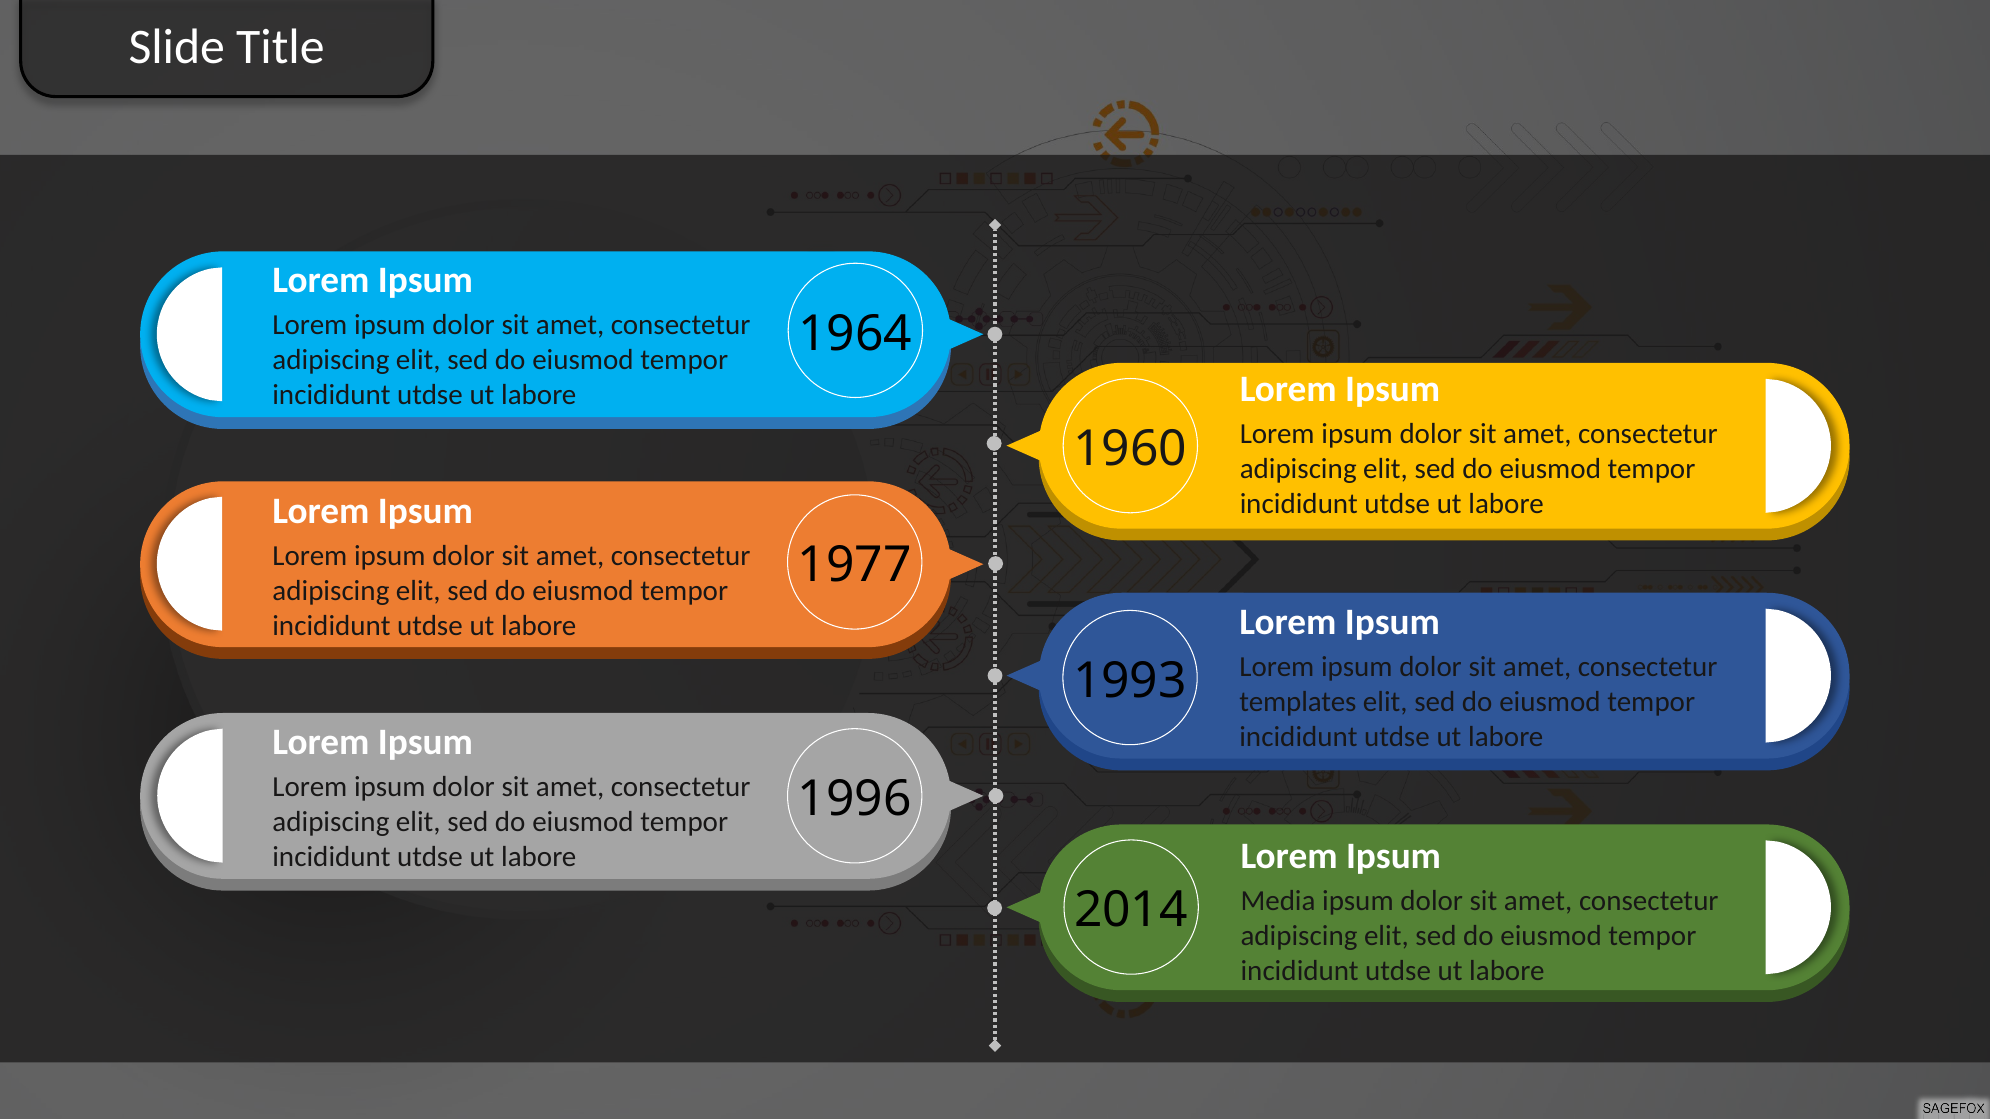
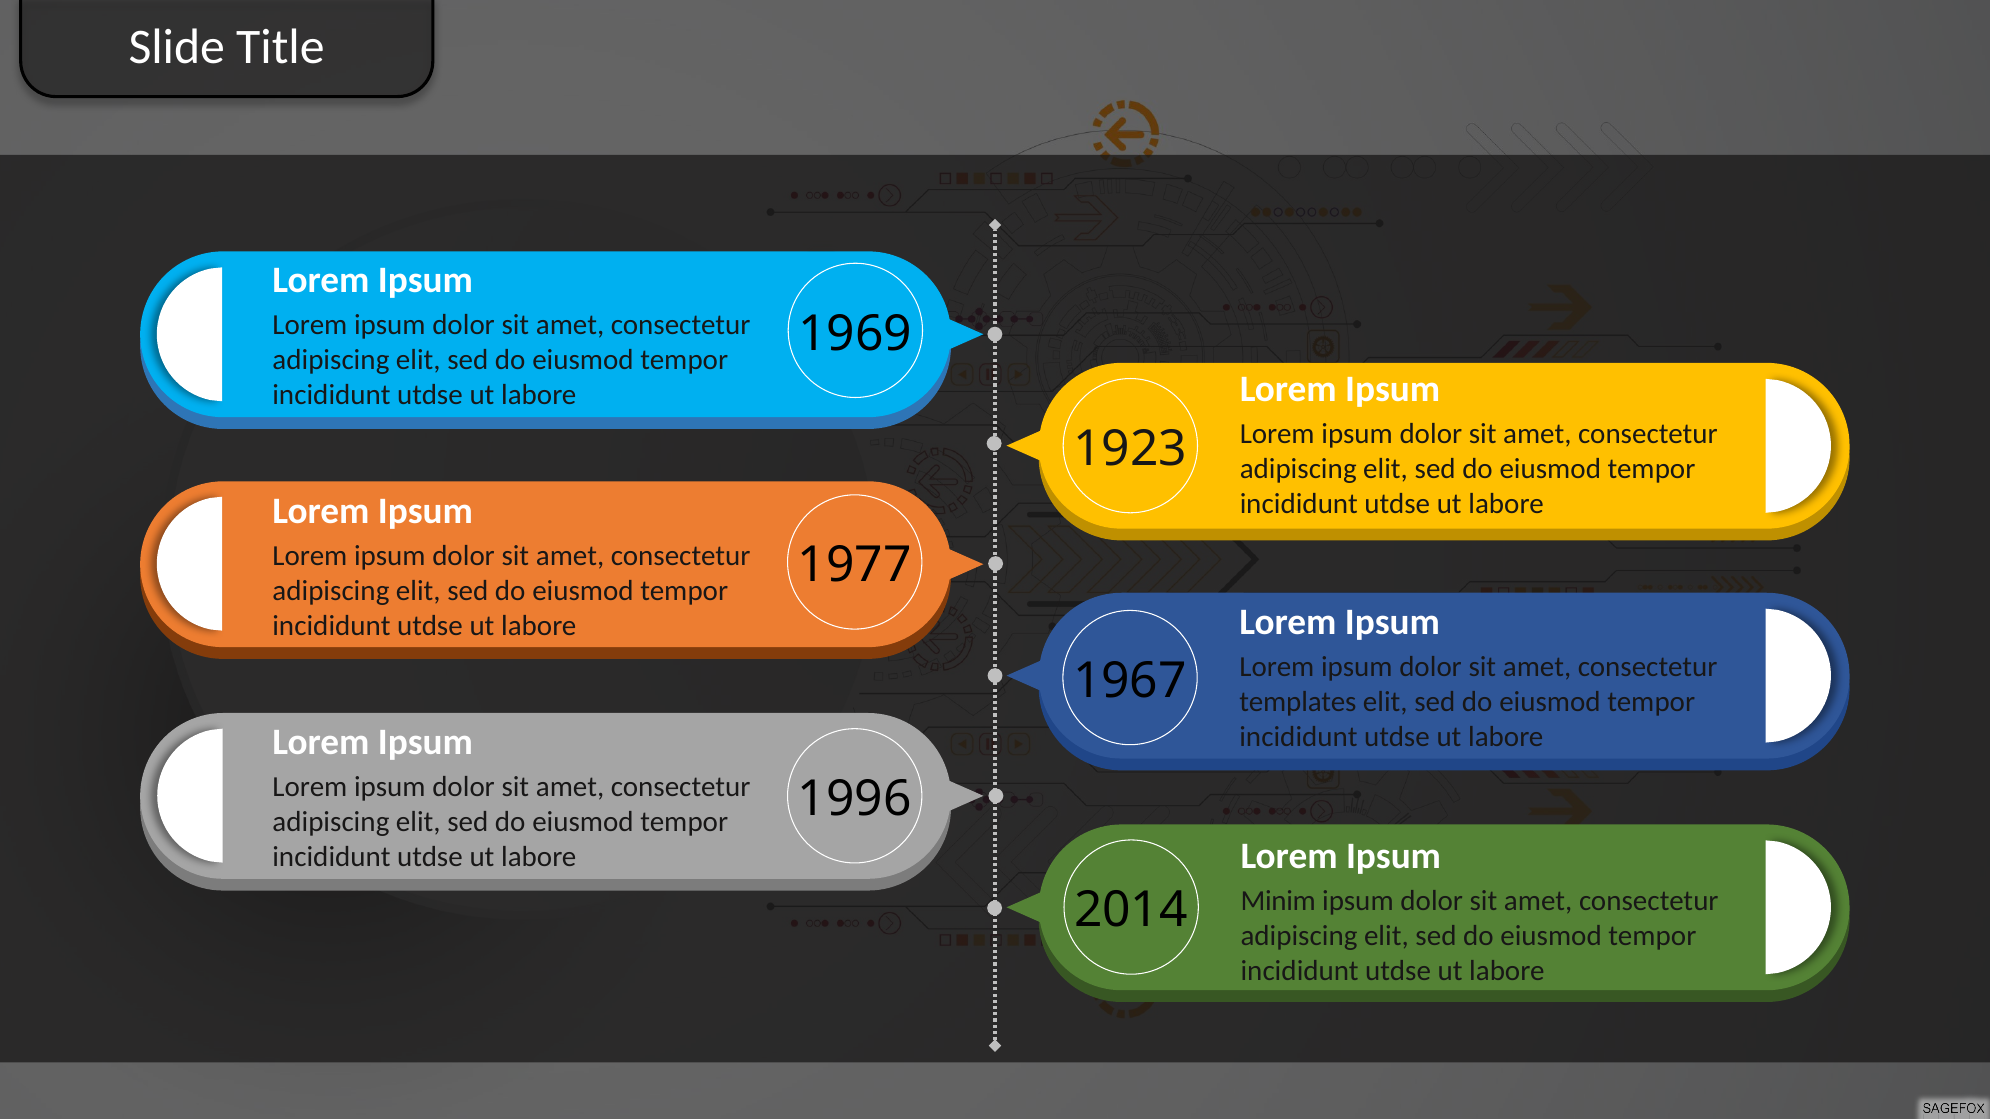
1964: 1964 -> 1969
1960: 1960 -> 1923
1993: 1993 -> 1967
Media: Media -> Minim
